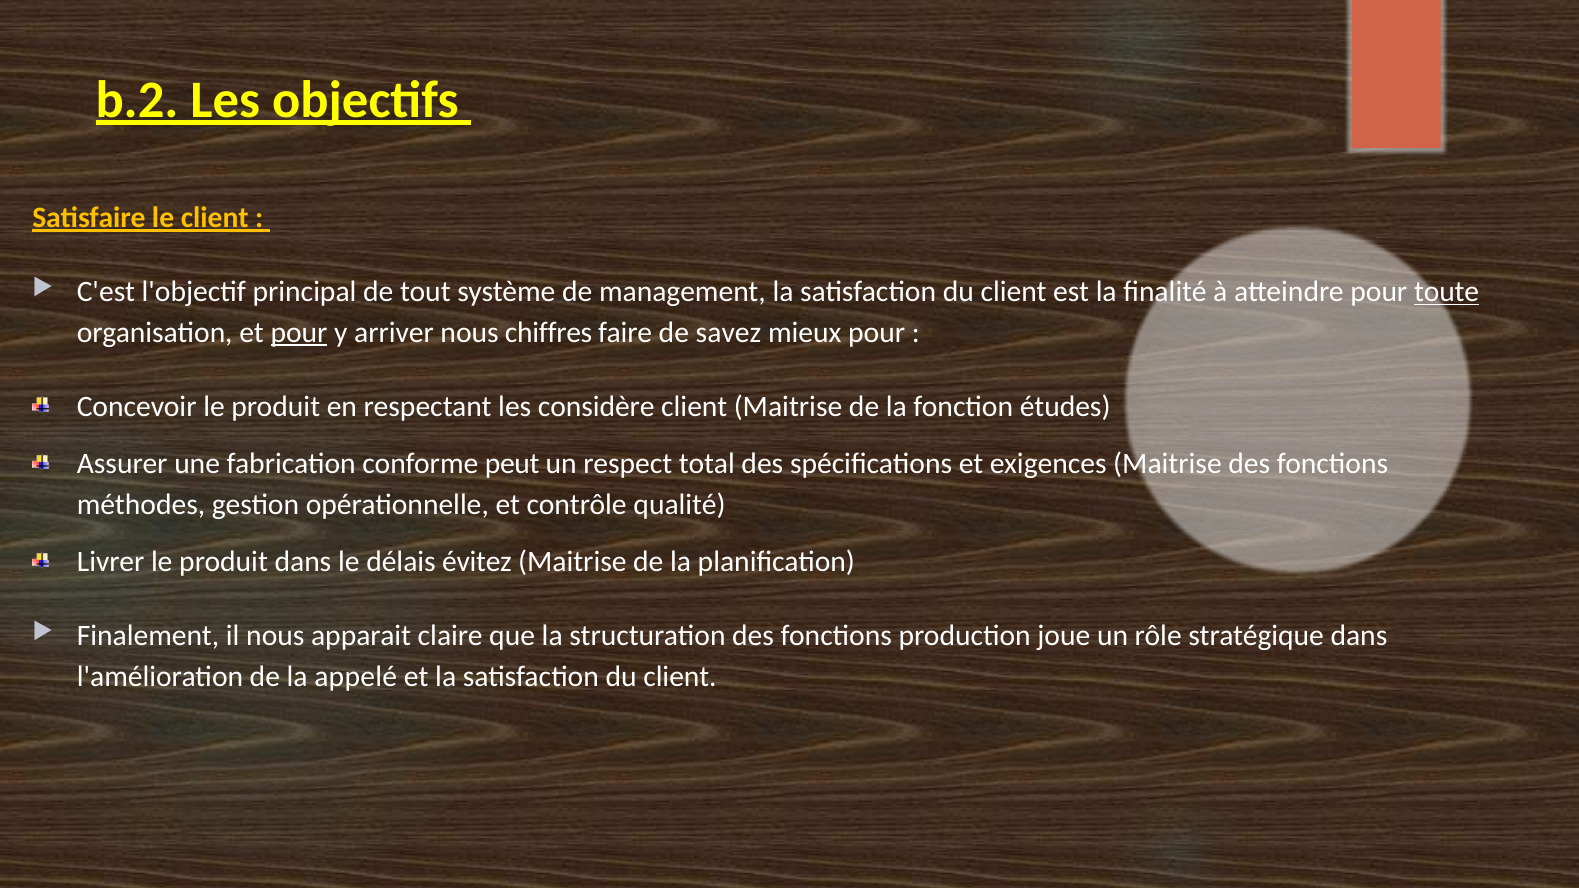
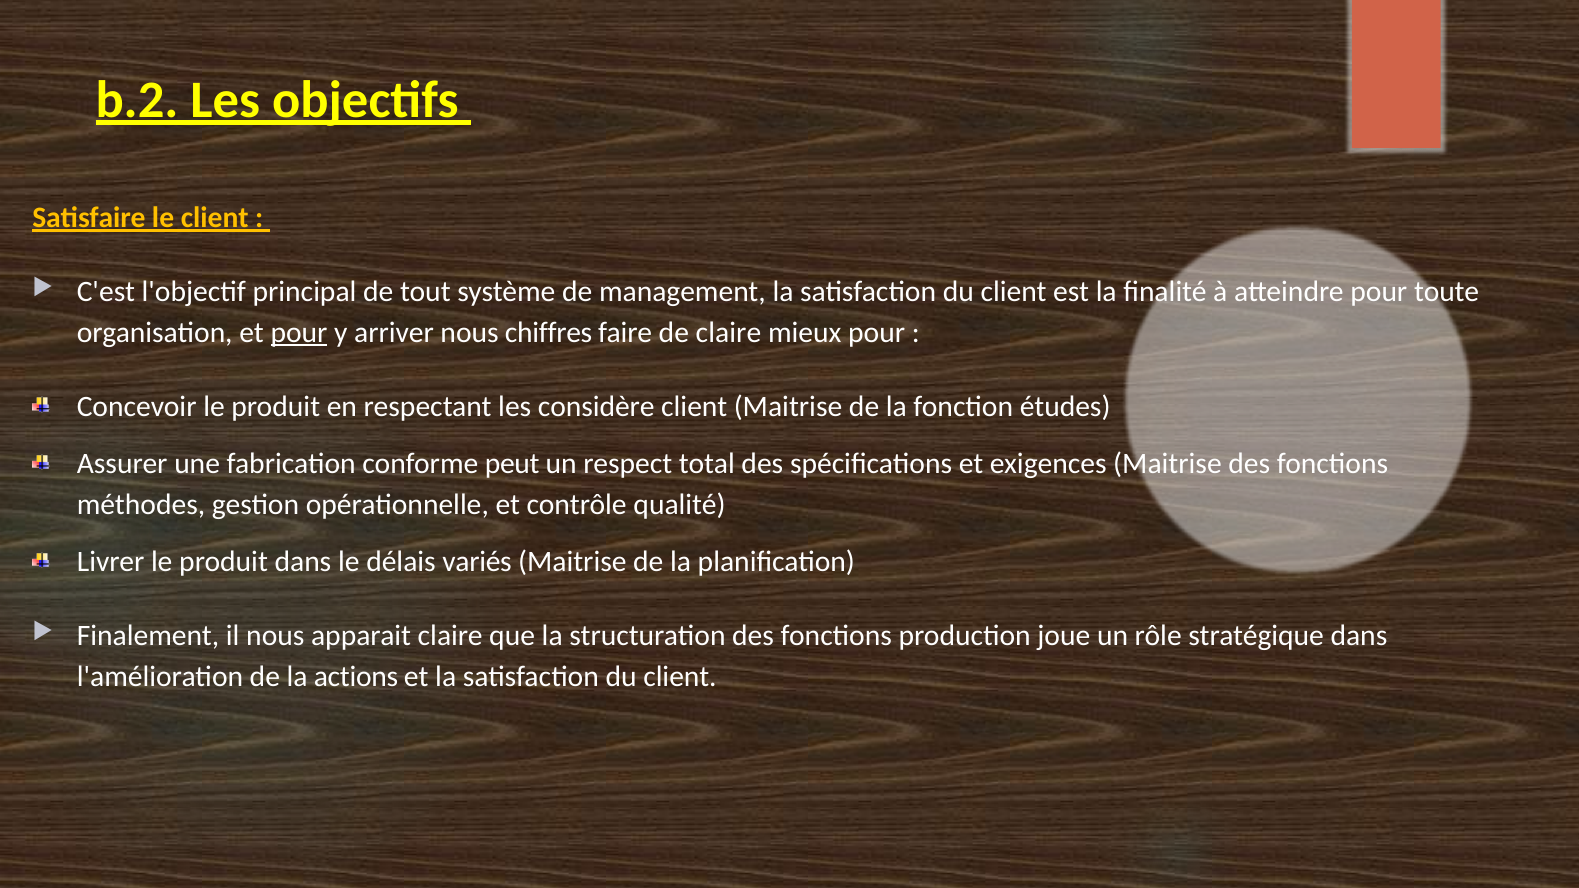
toute underline: present -> none
de savez: savez -> claire
évitez: évitez -> variés
appelé: appelé -> actions
